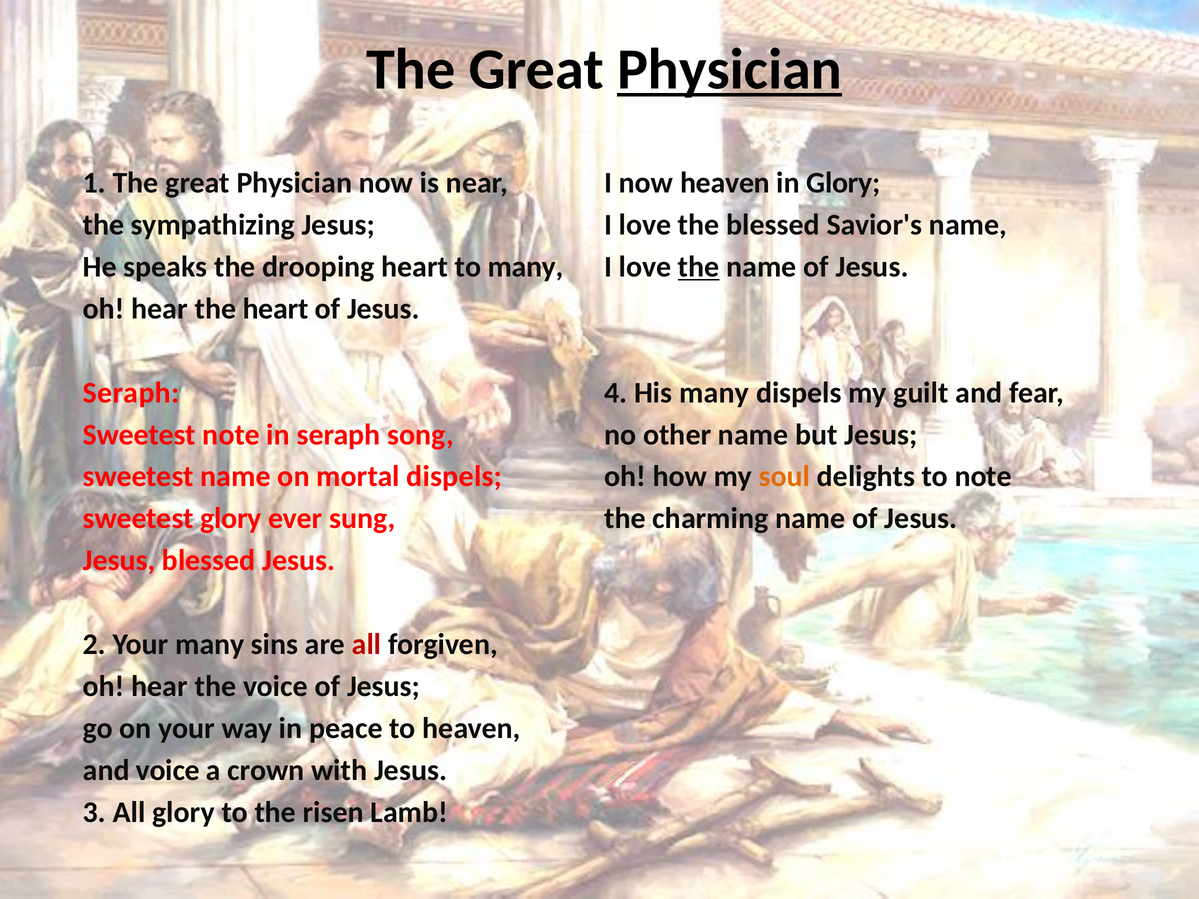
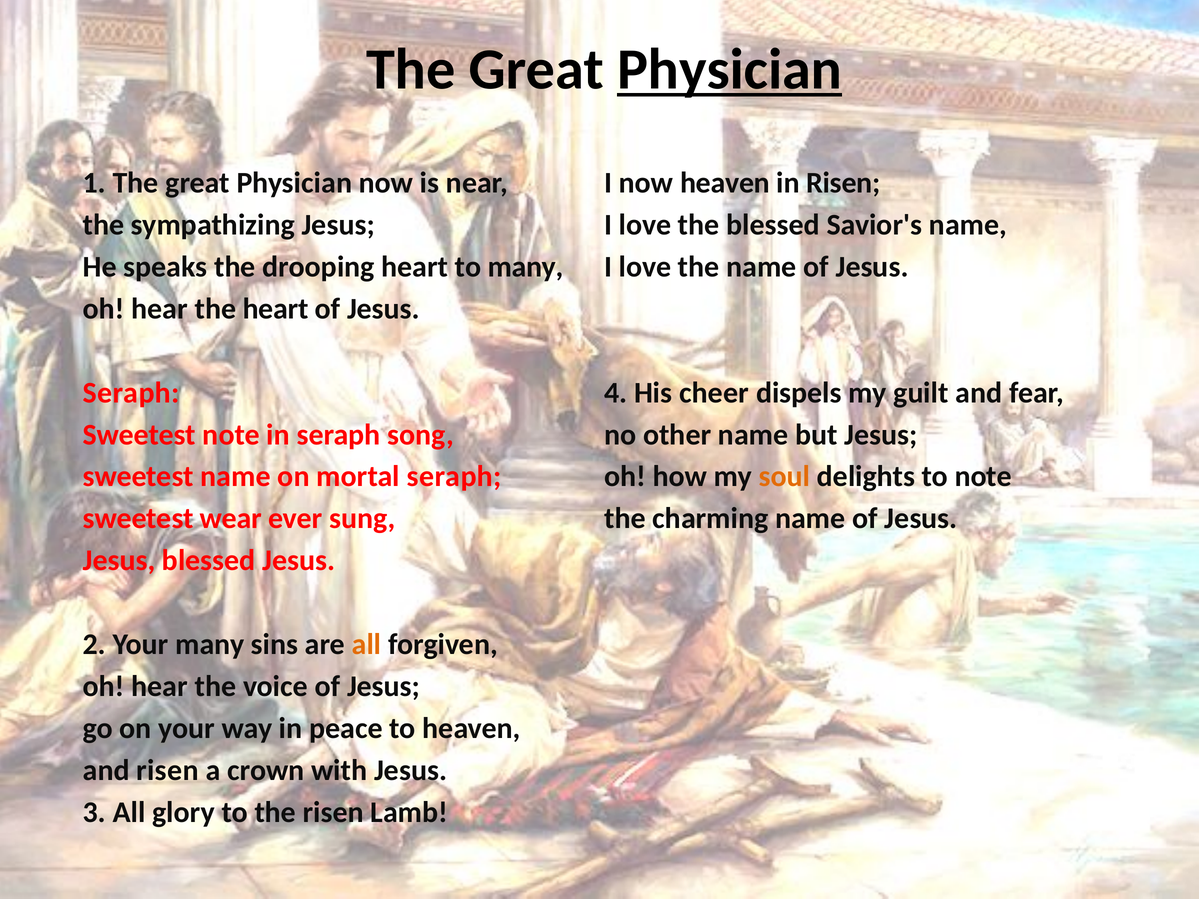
in Glory: Glory -> Risen
the at (699, 267) underline: present -> none
His many: many -> cheer
mortal dispels: dispels -> seraph
sweetest glory: glory -> wear
all at (367, 645) colour: red -> orange
and voice: voice -> risen
